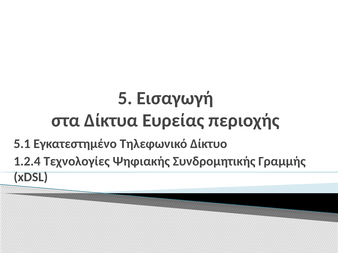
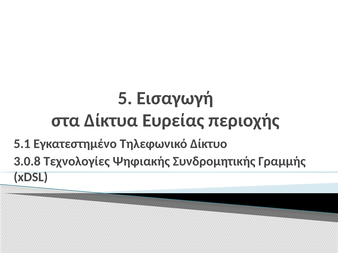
1.2.4: 1.2.4 -> 3.0.8
